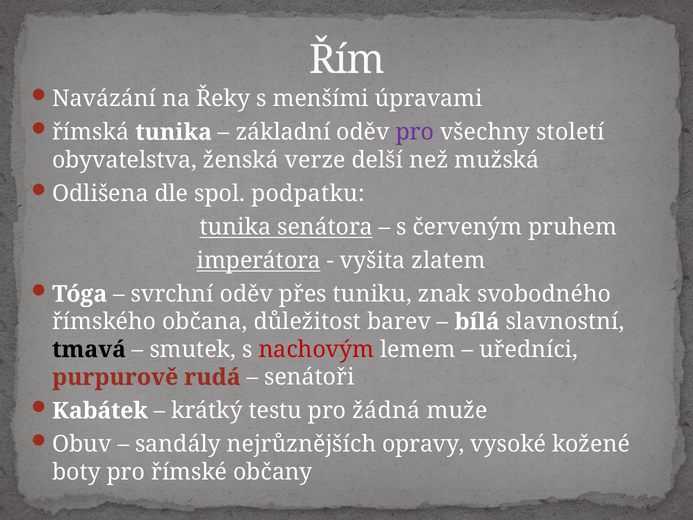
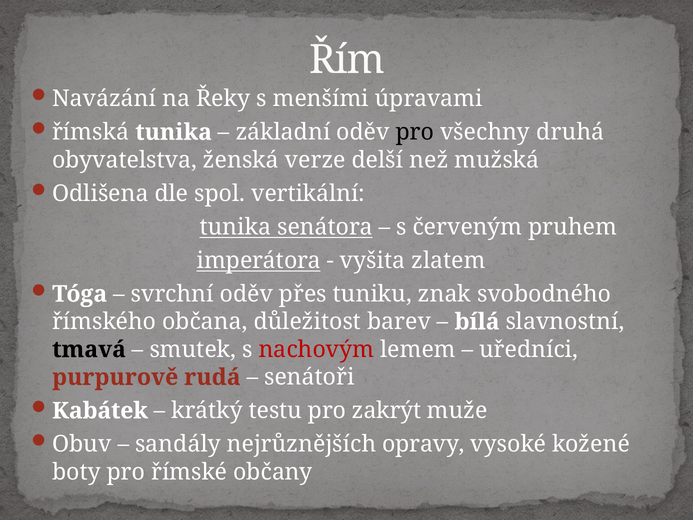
pro at (415, 132) colour: purple -> black
století: století -> druhá
podpatku: podpatku -> vertikální
žádná: žádná -> zakrýt
